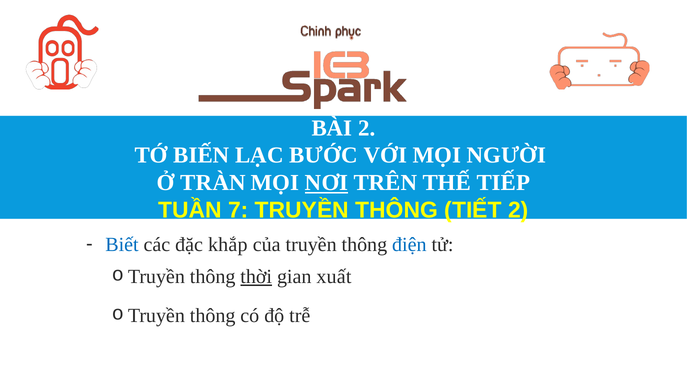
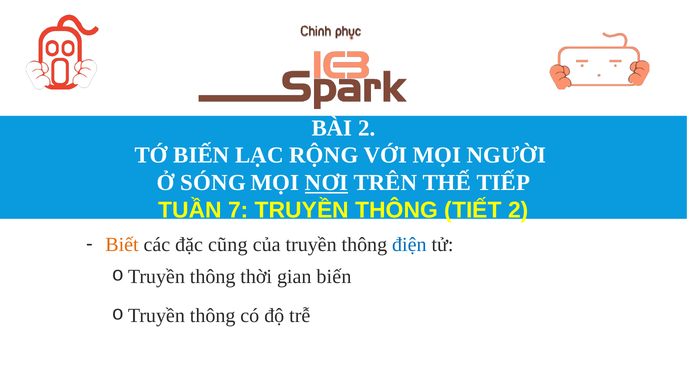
BƯỚC: BƯỚC -> RỘNG
TRÀN: TRÀN -> SÓNG
Biết colour: blue -> orange
khắp: khắp -> cũng
thời underline: present -> none
gian xuất: xuất -> biến
